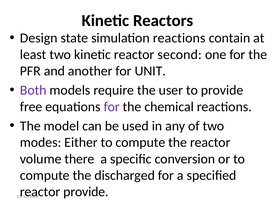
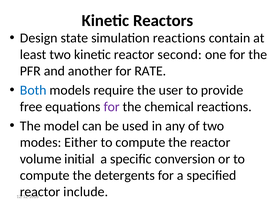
UNIT: UNIT -> RATE
Both colour: purple -> blue
there: there -> initial
discharged: discharged -> detergents
provide at (86, 192): provide -> include
